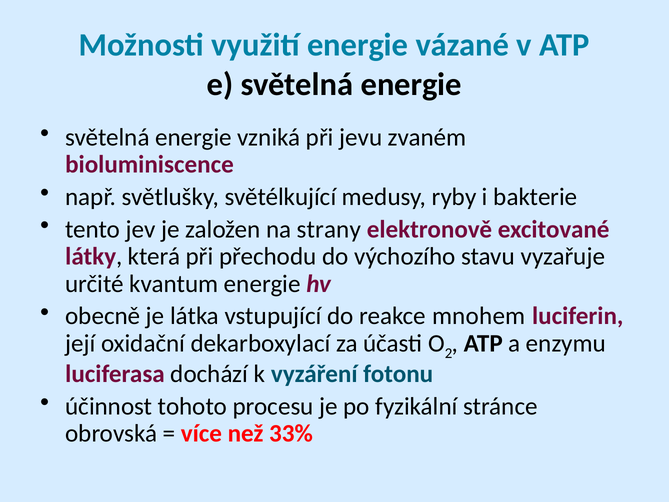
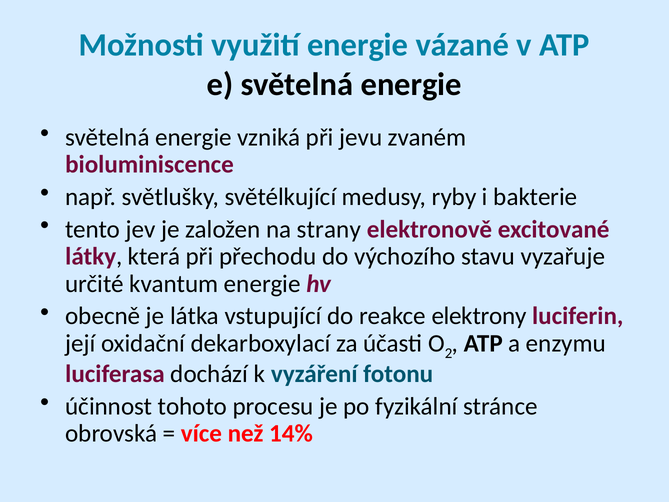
mnohem: mnohem -> elektrony
33%: 33% -> 14%
